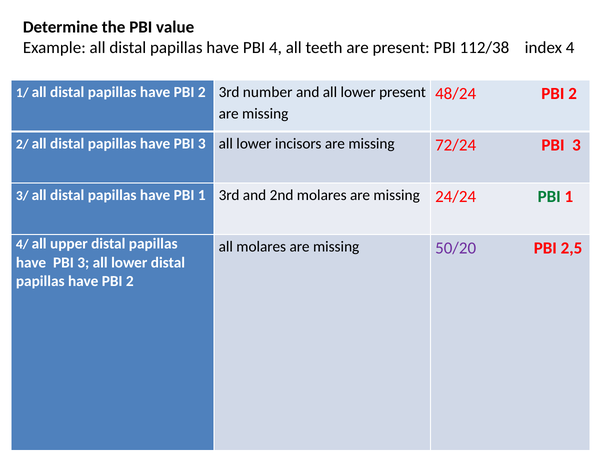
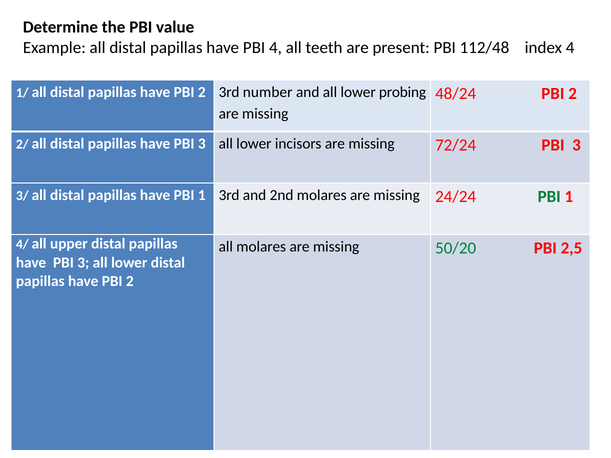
112/38: 112/38 -> 112/48
lower present: present -> probing
50/20 colour: purple -> green
